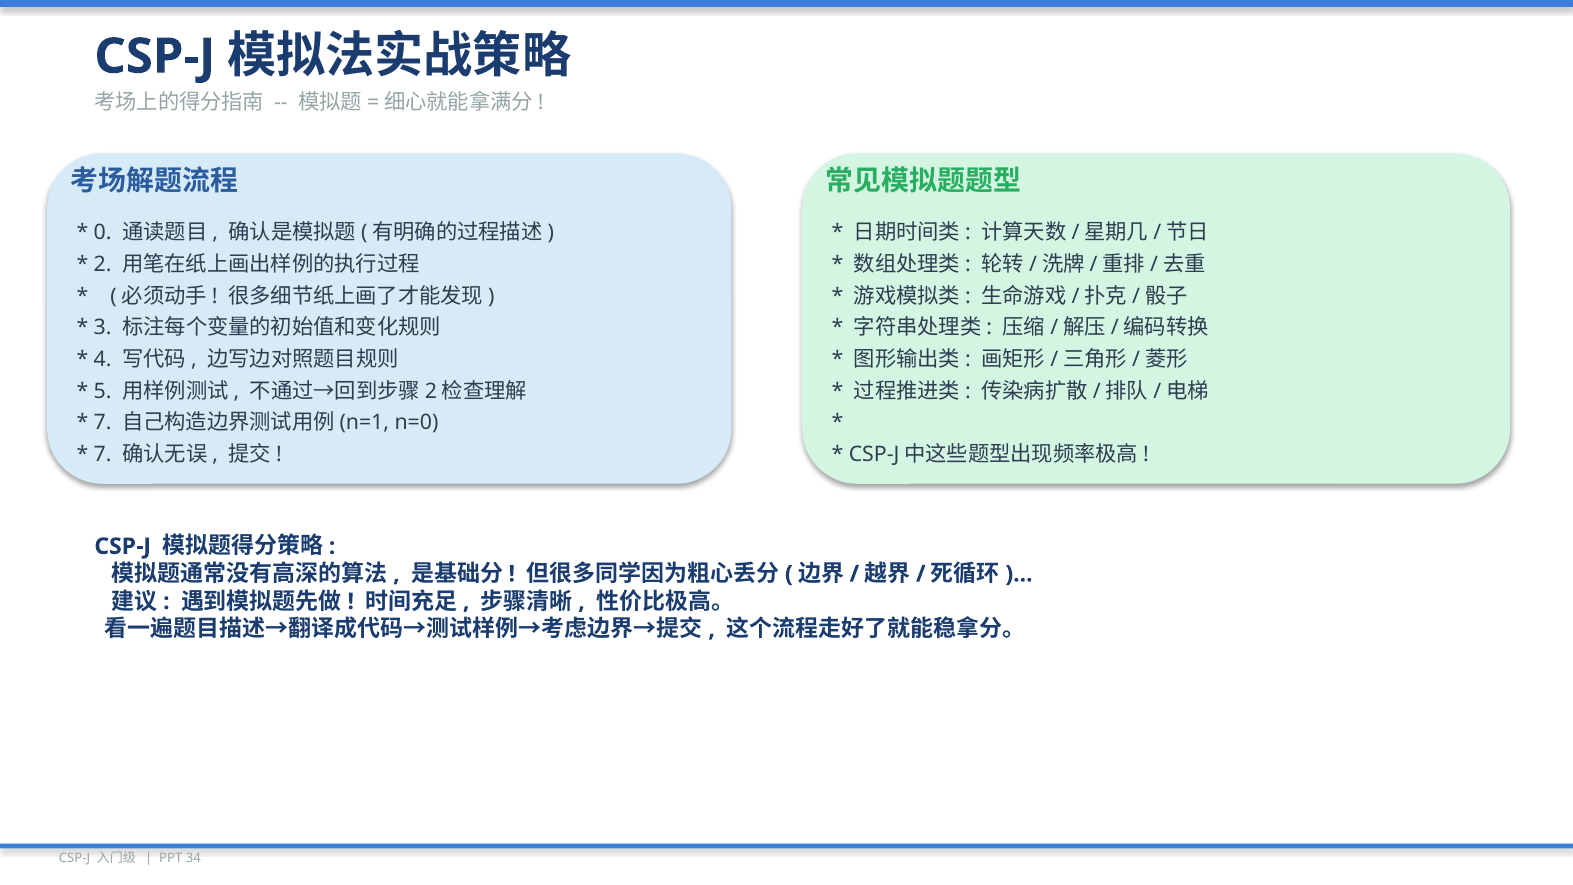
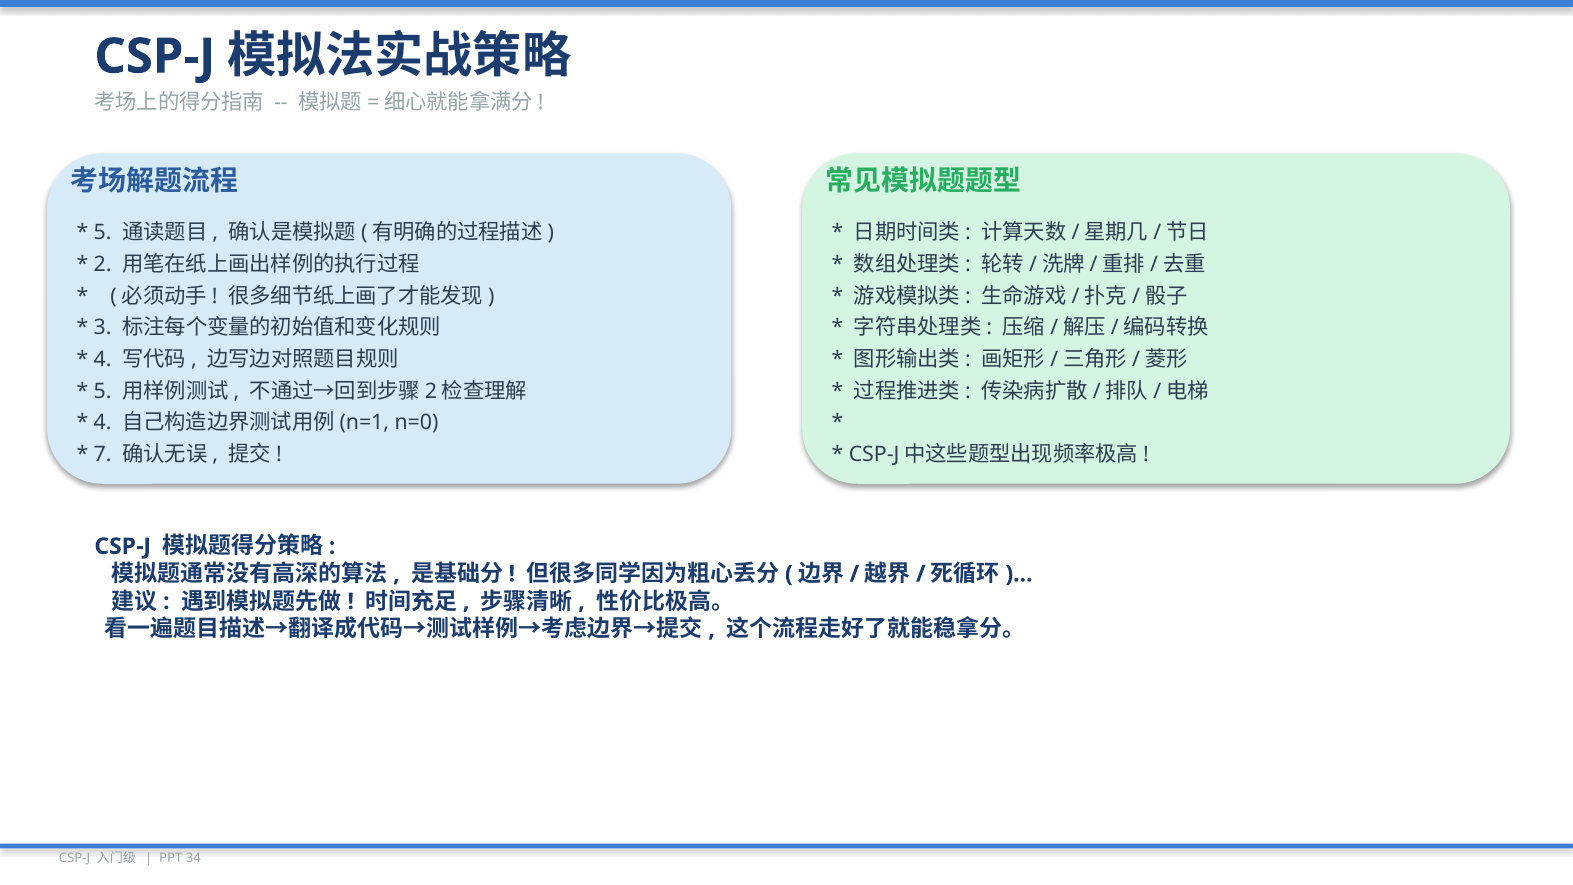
0 at (103, 233): 0 -> 5
7 at (103, 423): 7 -> 4
